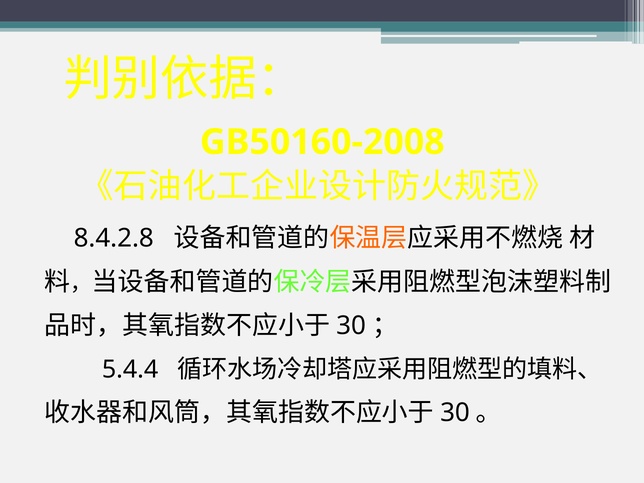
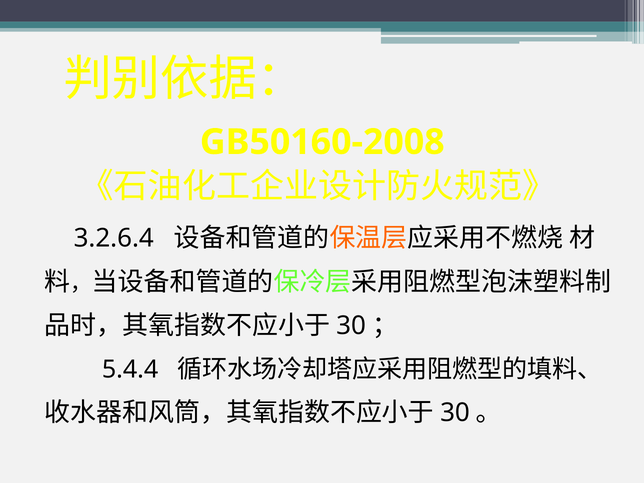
8.4.2.8: 8.4.2.8 -> 3.2.6.4
